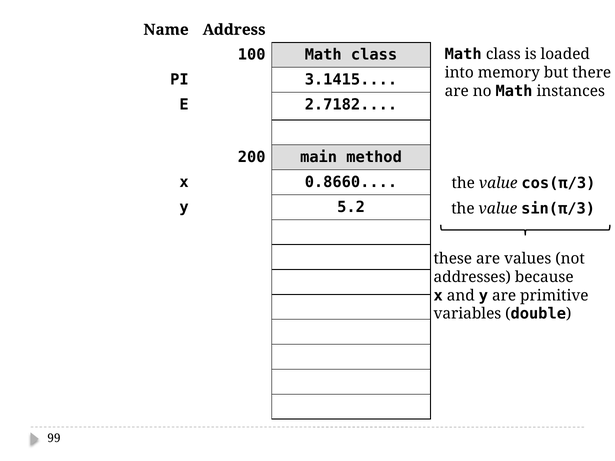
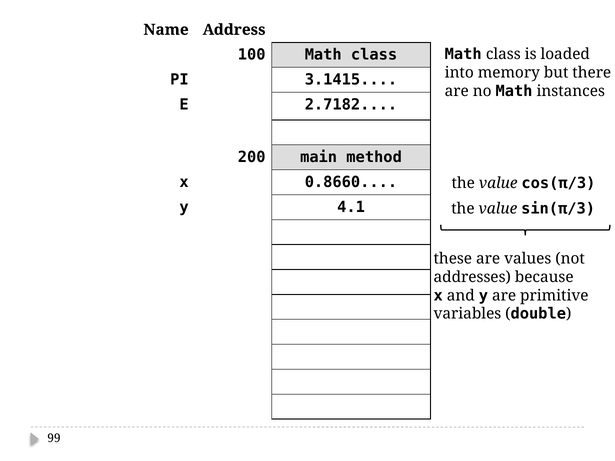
5.2: 5.2 -> 4.1
